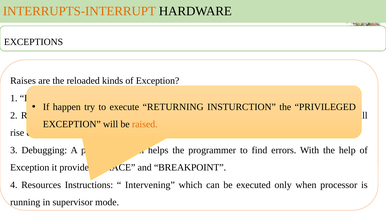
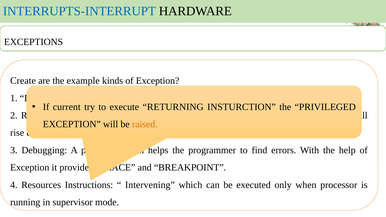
INTERRUPTS-INTERRUPT colour: orange -> blue
Raises: Raises -> Create
reloaded: reloaded -> example
happen: happen -> current
